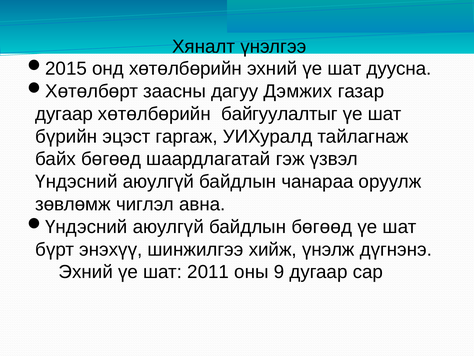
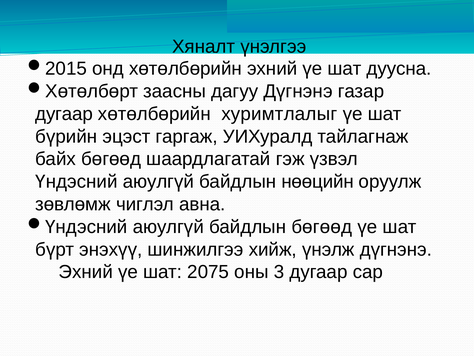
дагуу Дэмжих: Дэмжих -> Дүгнэнэ
байгуулалтыг: байгуулалтыг -> хуримтлалыг
чанараа: чанараа -> нөөцийн
2011: 2011 -> 2075
9: 9 -> 3
